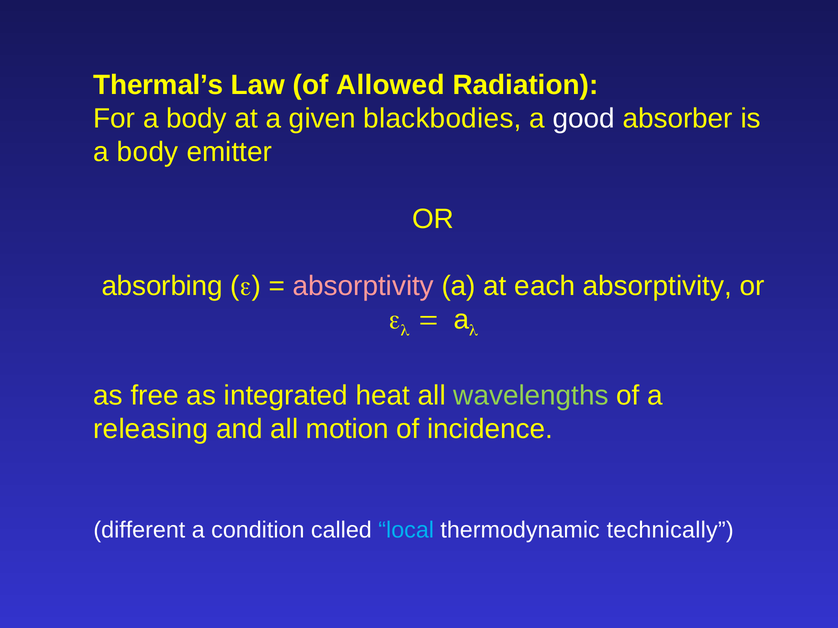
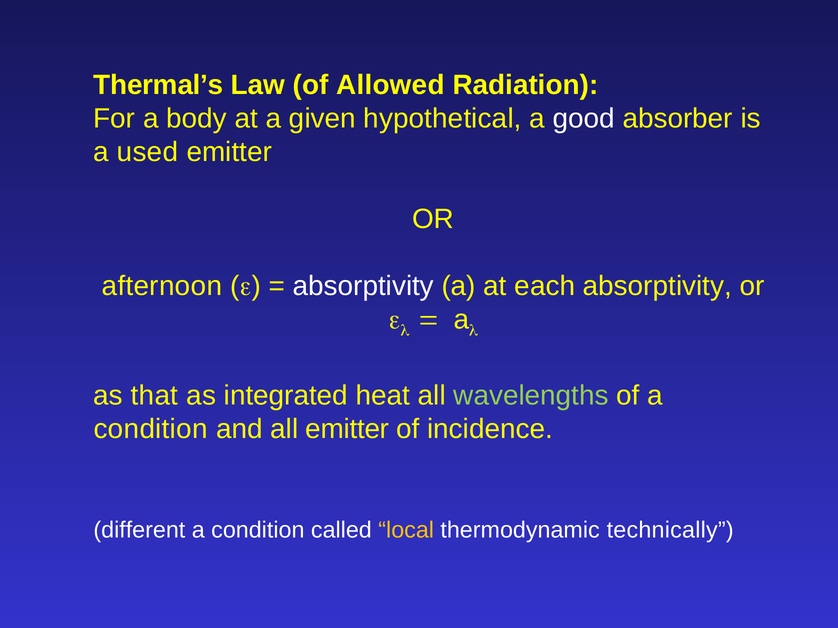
blackbodies: blackbodies -> hypothetical
body at (148, 152): body -> used
absorbing: absorbing -> afternoon
absorptivity at (363, 286) colour: pink -> white
free: free -> that
releasing at (151, 429): releasing -> condition
all motion: motion -> emitter
local colour: light blue -> yellow
